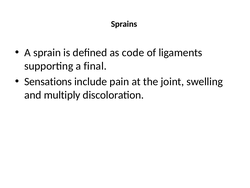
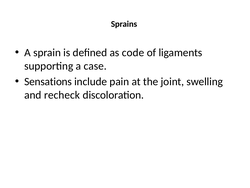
final: final -> case
multiply: multiply -> recheck
